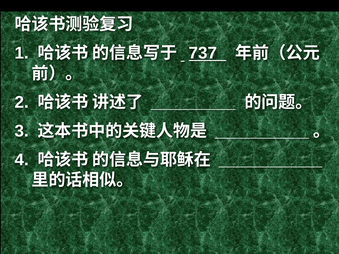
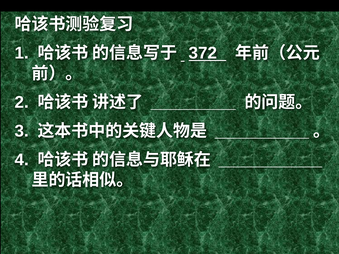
737: 737 -> 372
